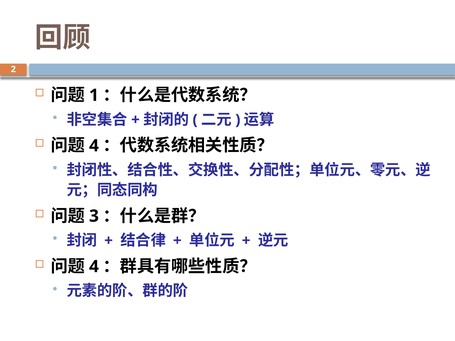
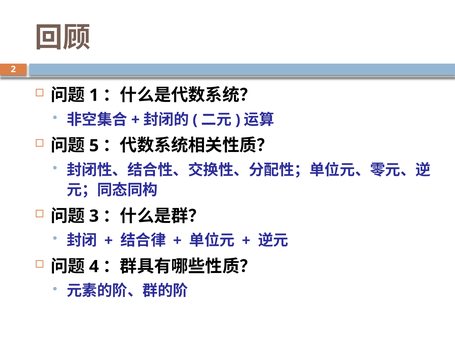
4 at (94, 146): 4 -> 5
